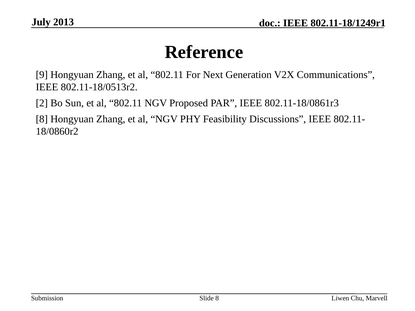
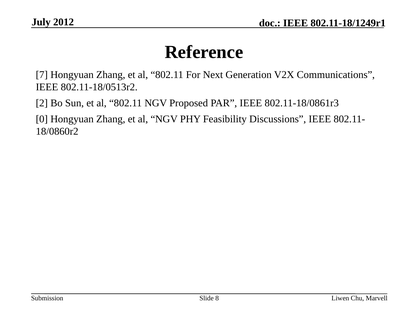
2013: 2013 -> 2012
9: 9 -> 7
8 at (42, 119): 8 -> 0
